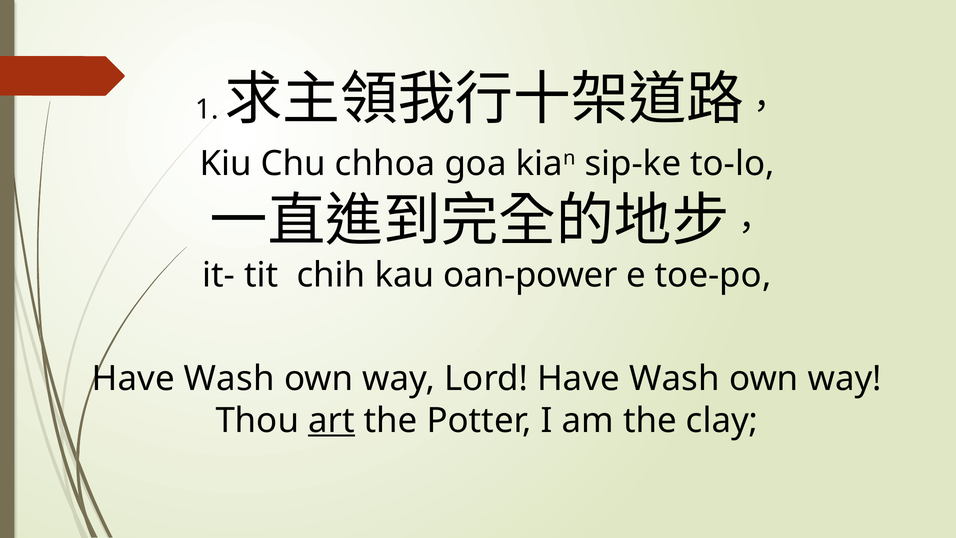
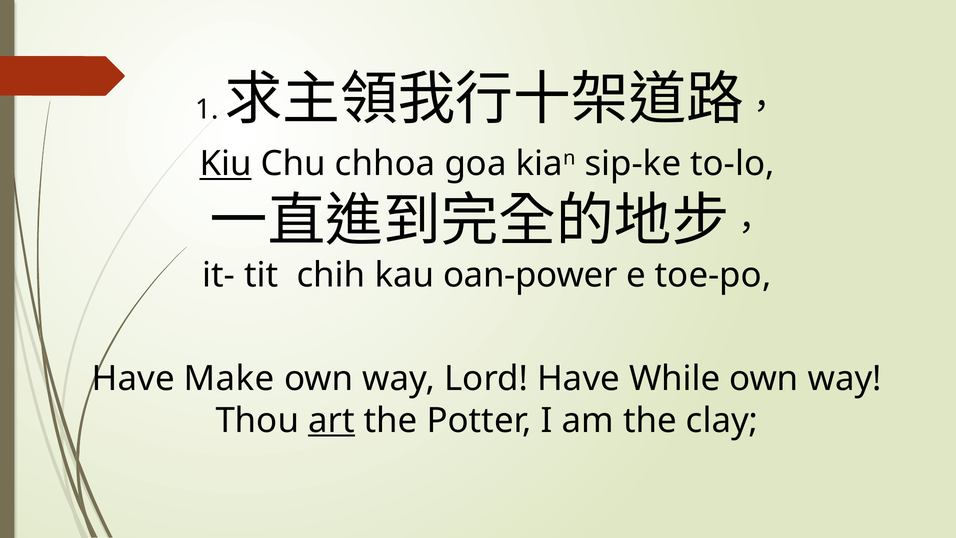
Kiu underline: none -> present
Wash at (229, 379): Wash -> Make
Lord Have Wash: Wash -> While
